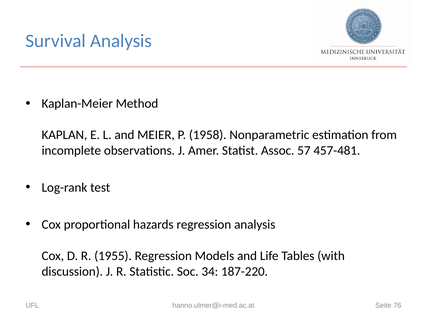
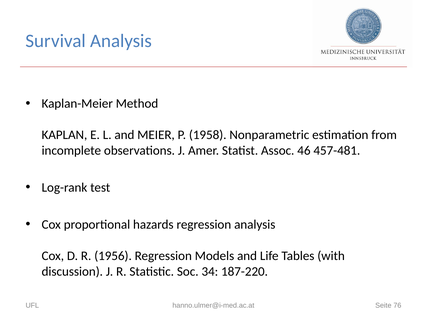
57: 57 -> 46
1955: 1955 -> 1956
